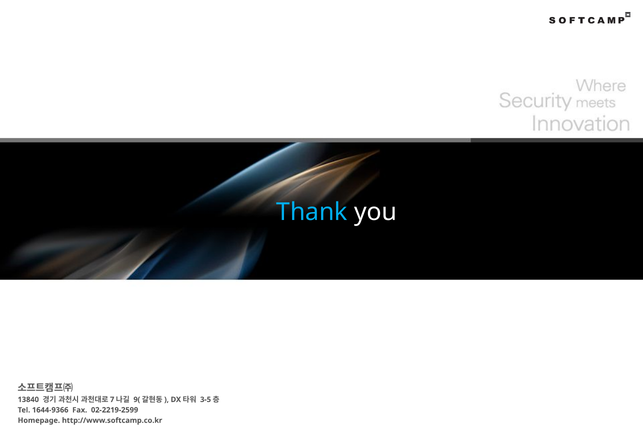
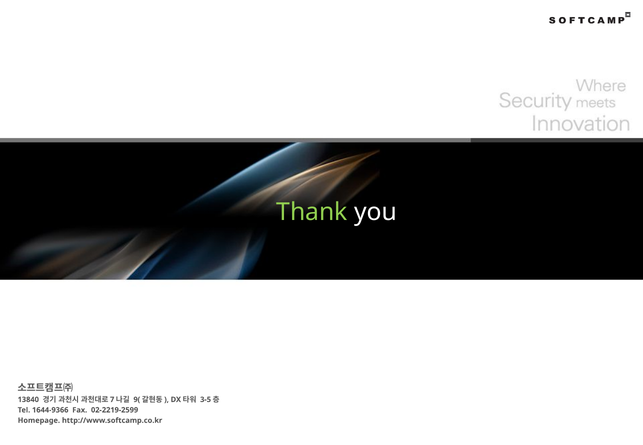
Thank colour: light blue -> light green
